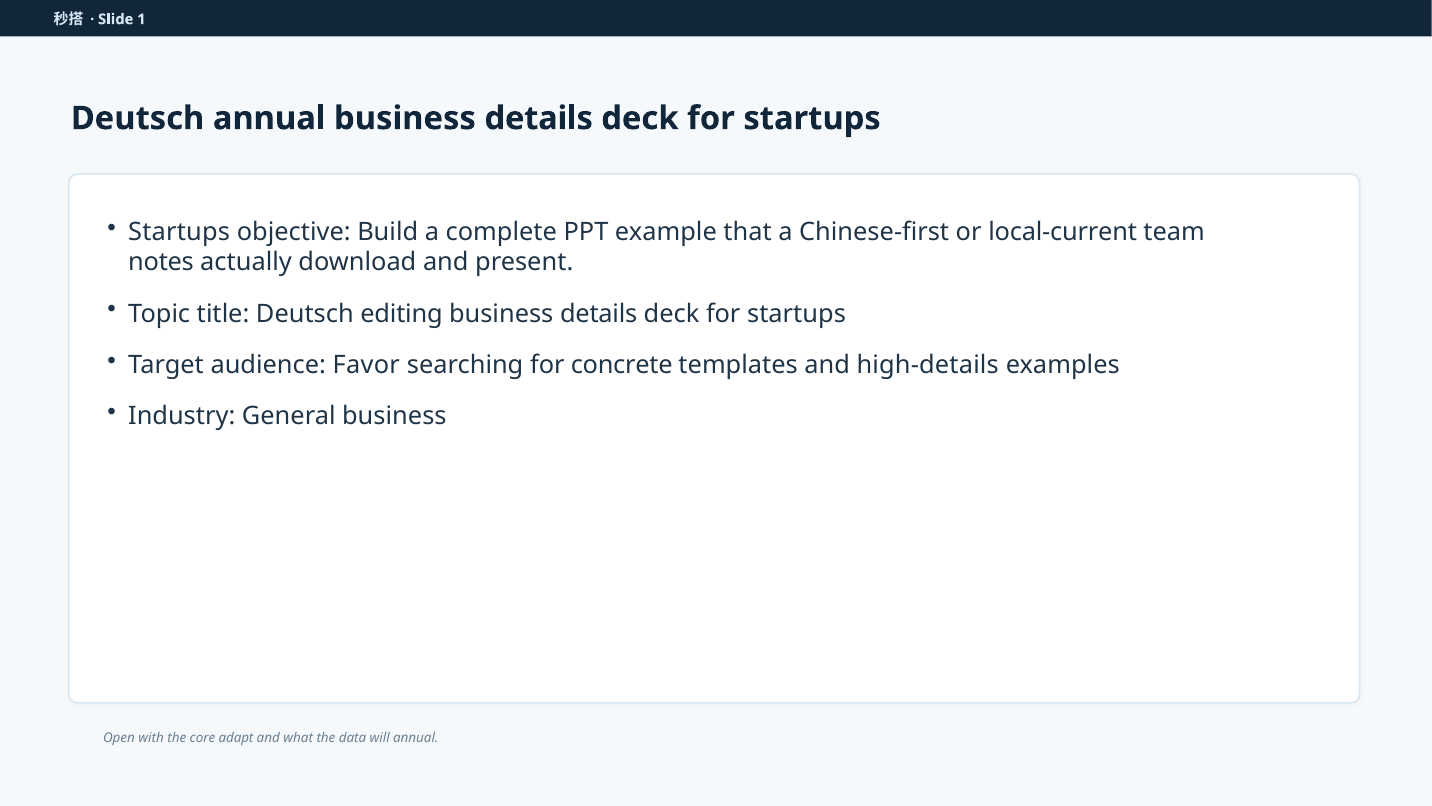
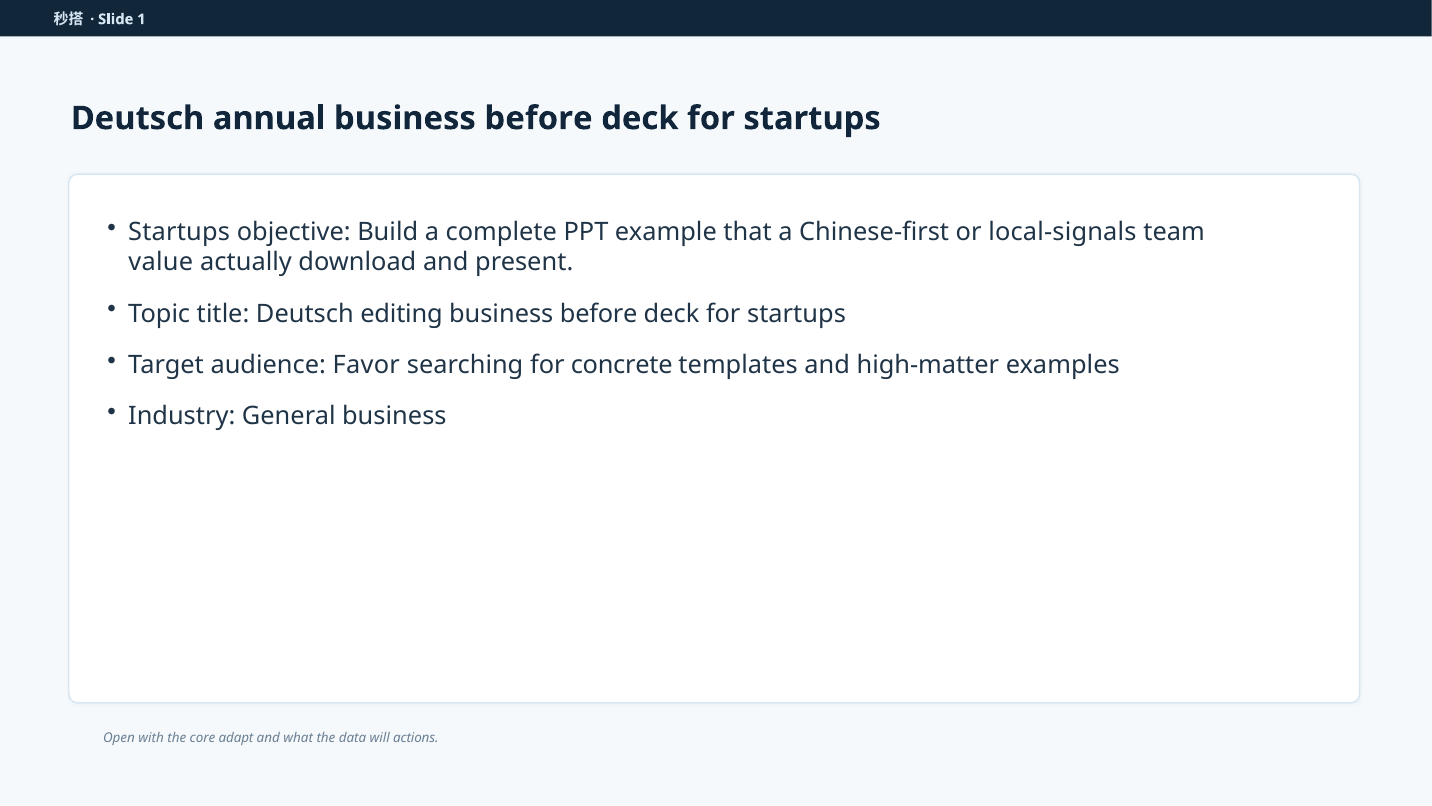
annual business details: details -> before
local-current: local-current -> local-signals
notes: notes -> value
details at (599, 314): details -> before
high-details: high-details -> high-matter
will annual: annual -> actions
